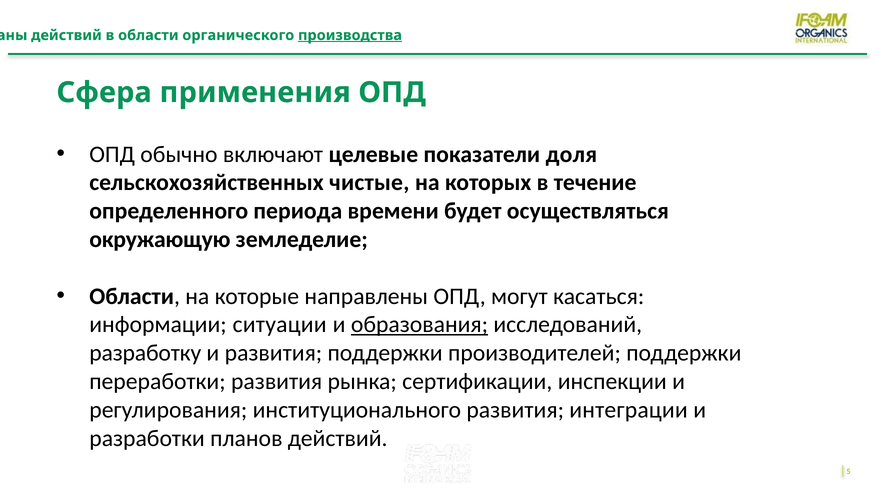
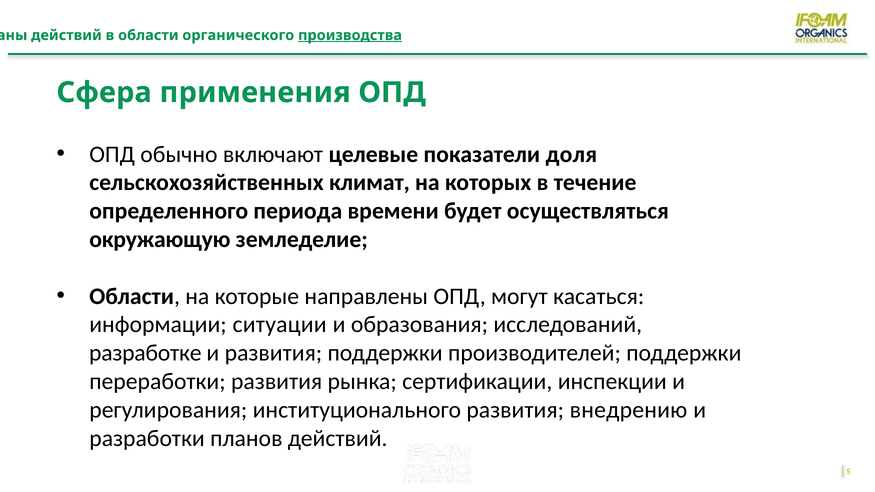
чистые: чистые -> климат
образования underline: present -> none
разработку: разработку -> разработке
интеграции: интеграции -> внедрению
